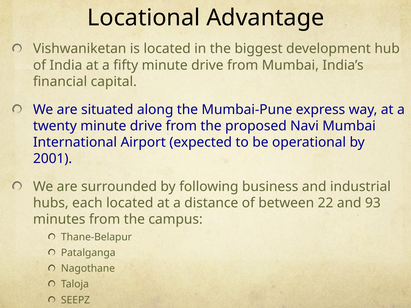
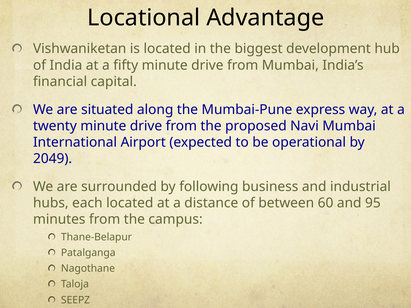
2001: 2001 -> 2049
22: 22 -> 60
93: 93 -> 95
